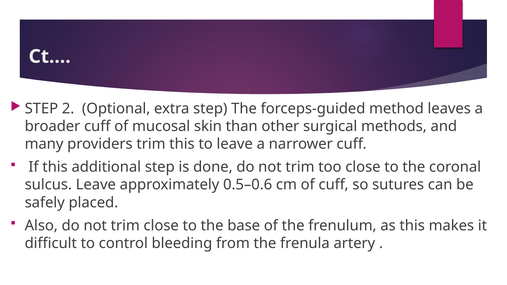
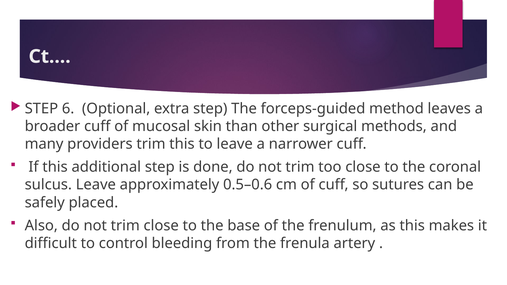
2: 2 -> 6
